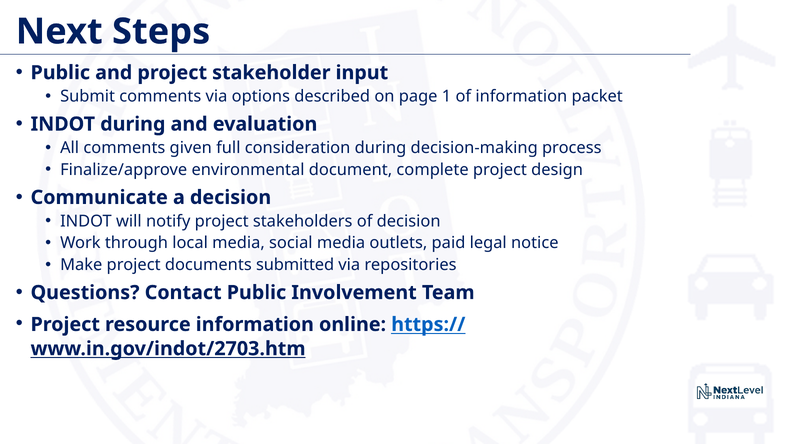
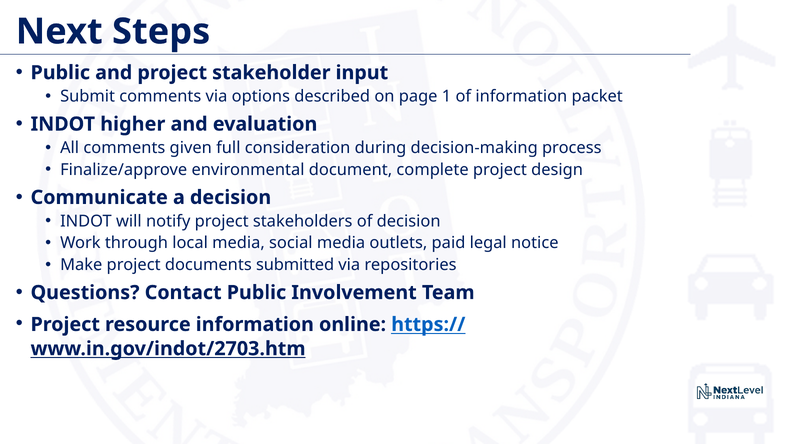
INDOT during: during -> higher
